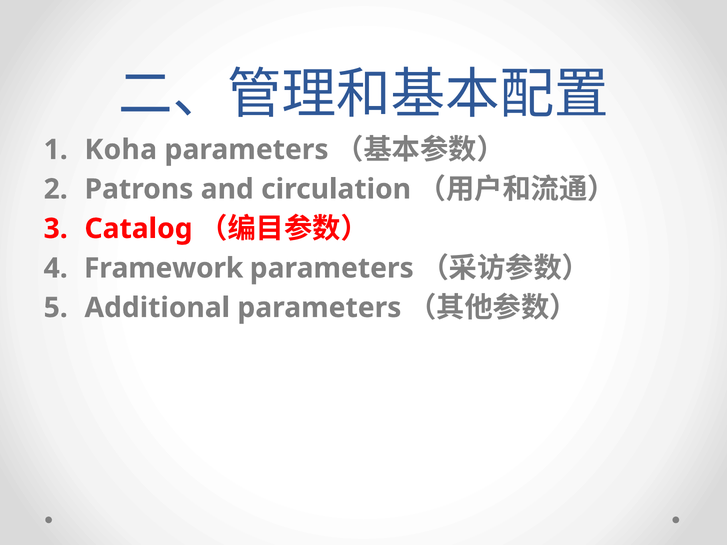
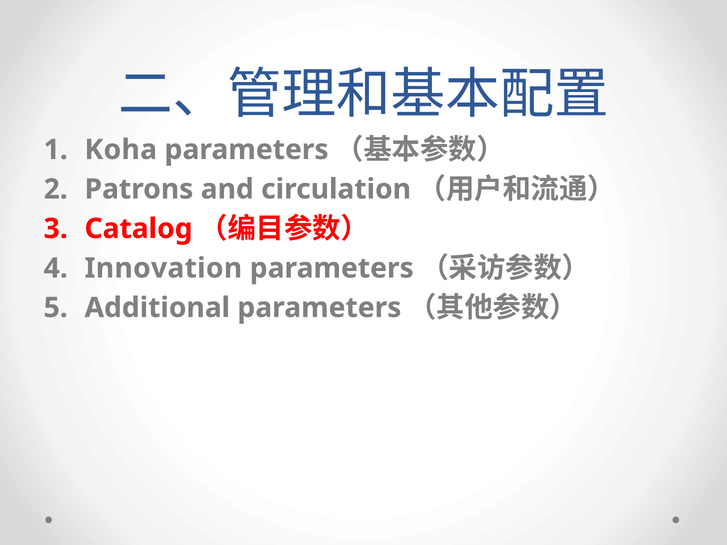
Framework: Framework -> Innovation
